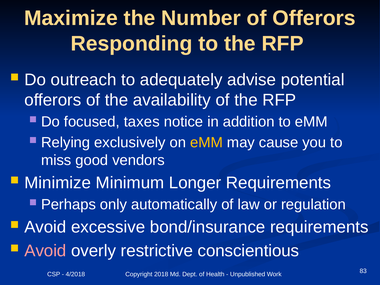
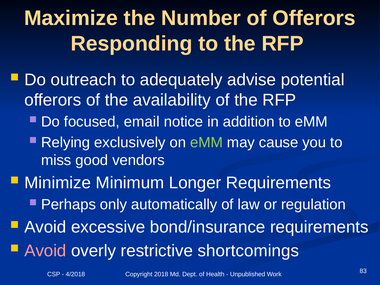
taxes: taxes -> email
eMM at (206, 143) colour: yellow -> light green
conscientious: conscientious -> shortcomings
